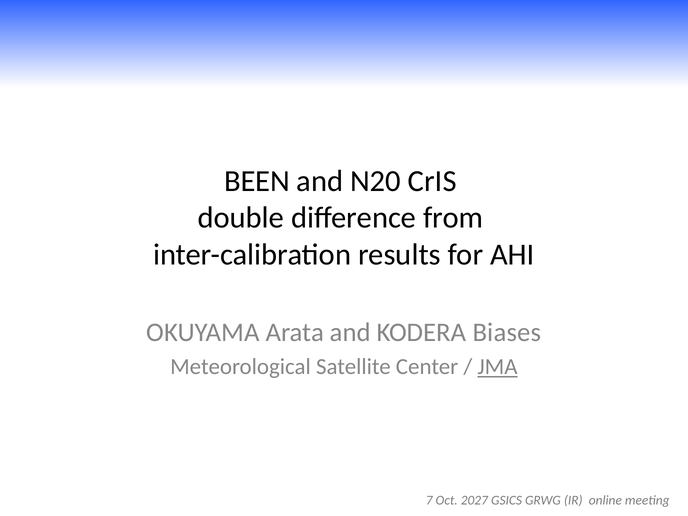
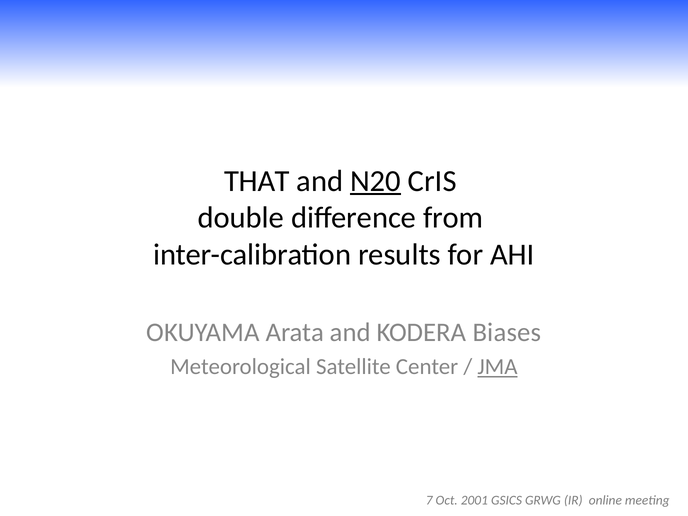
BEEN: BEEN -> THAT
N20 underline: none -> present
2027: 2027 -> 2001
